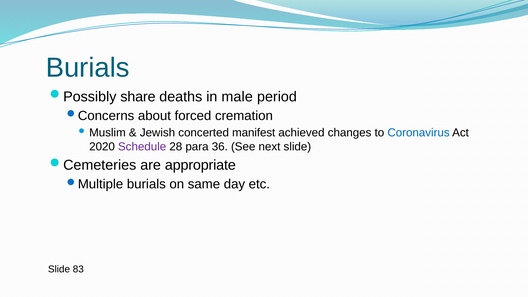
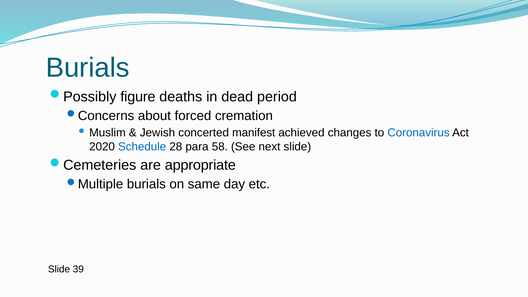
share: share -> figure
male: male -> dead
Schedule colour: purple -> blue
36: 36 -> 58
83: 83 -> 39
